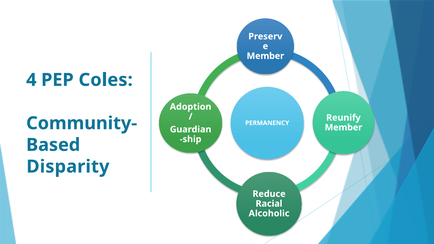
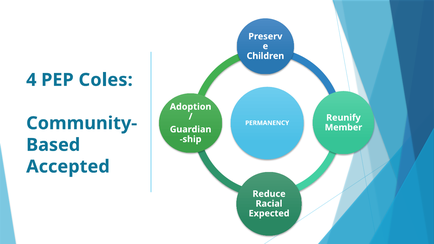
Member at (265, 56): Member -> Children
Disparity: Disparity -> Accepted
Alcoholic: Alcoholic -> Expected
